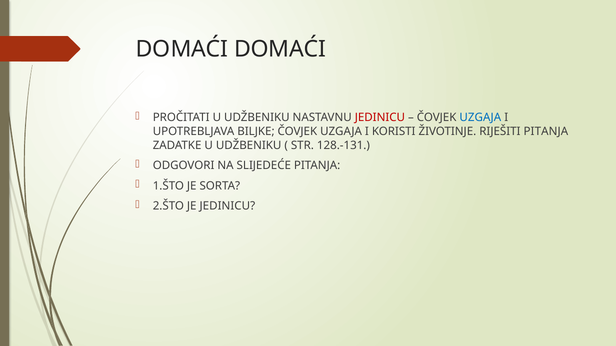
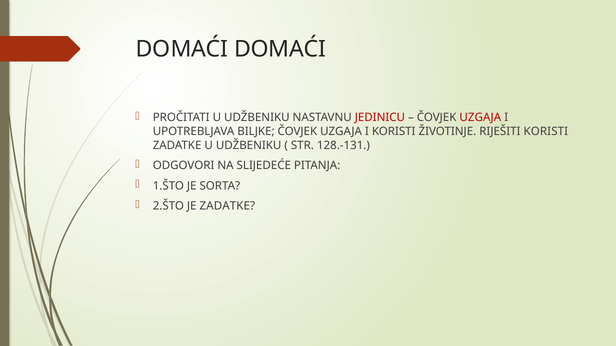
UZGAJA at (480, 118) colour: blue -> red
RIJEŠITI PITANJA: PITANJA -> KORISTI
JE JEDINICU: JEDINICU -> ZADATKE
